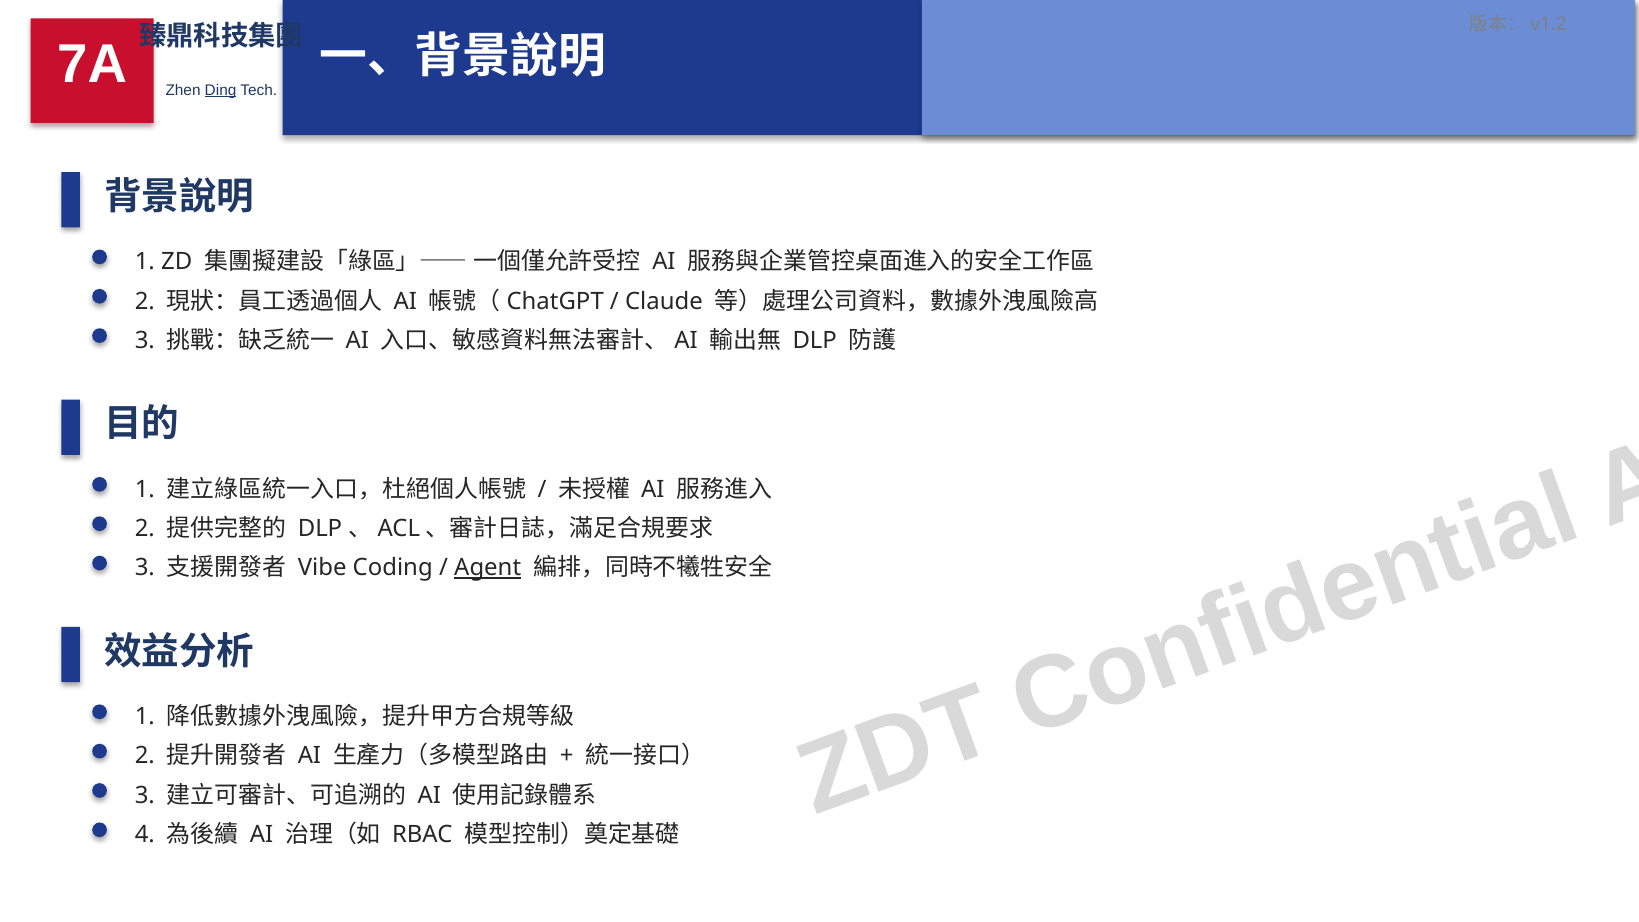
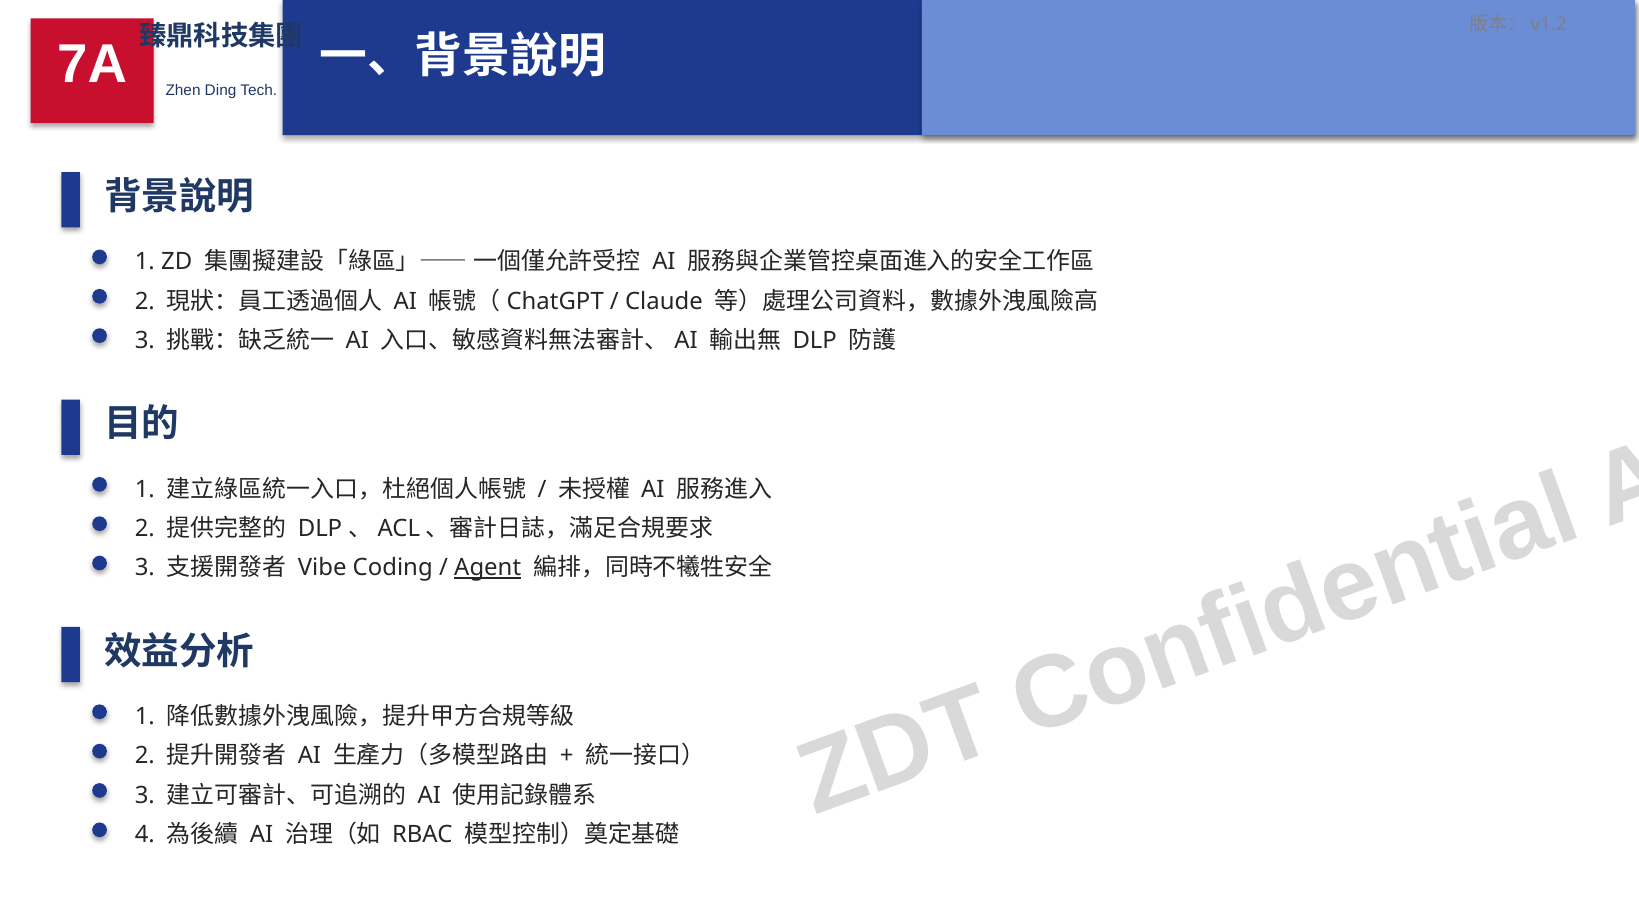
Ding underline: present -> none
